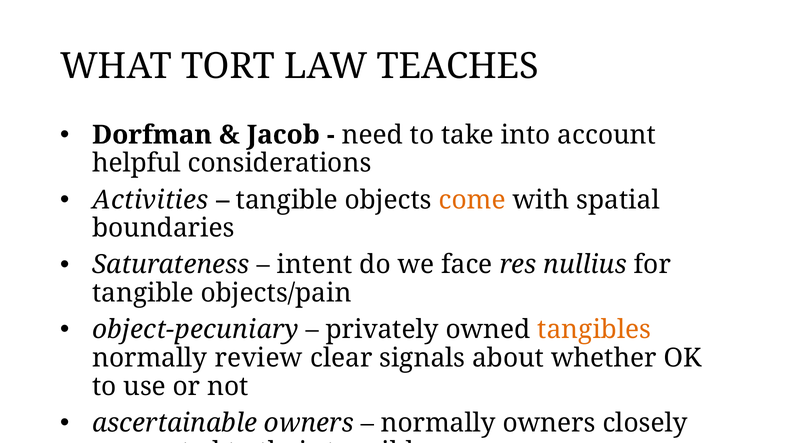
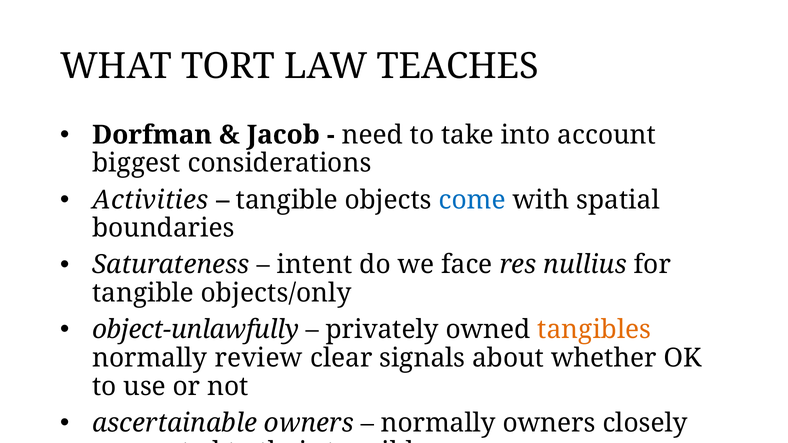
helpful: helpful -> biggest
come colour: orange -> blue
objects/pain: objects/pain -> objects/only
object-pecuniary: object-pecuniary -> object-unlawfully
